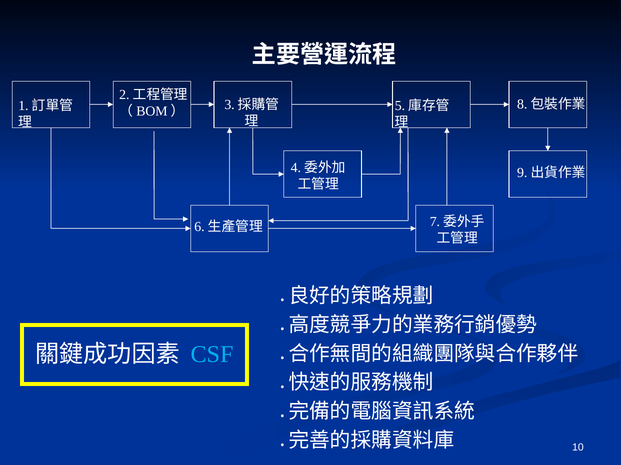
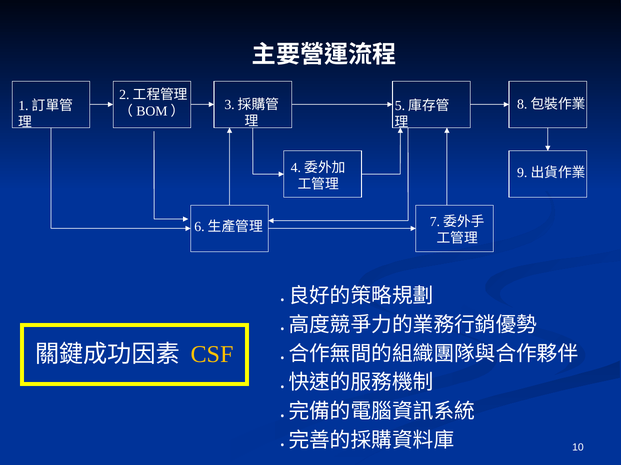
CSF colour: light blue -> yellow
